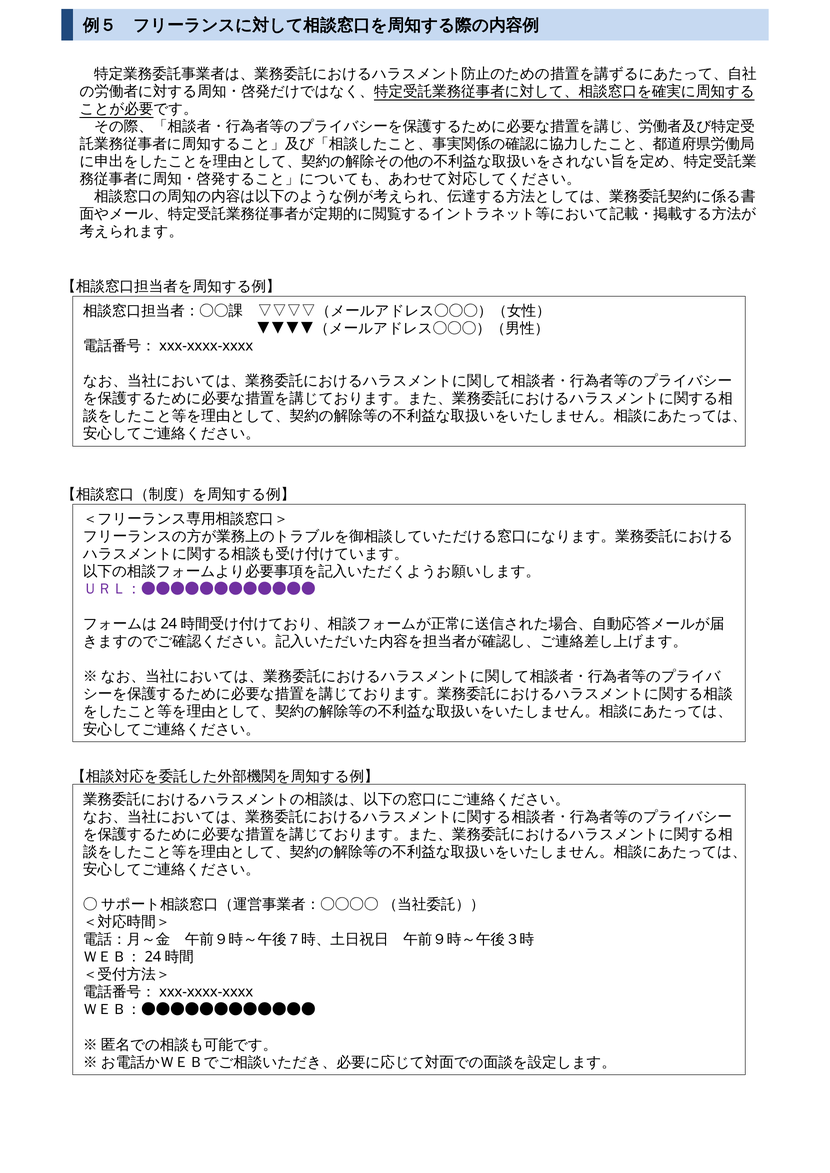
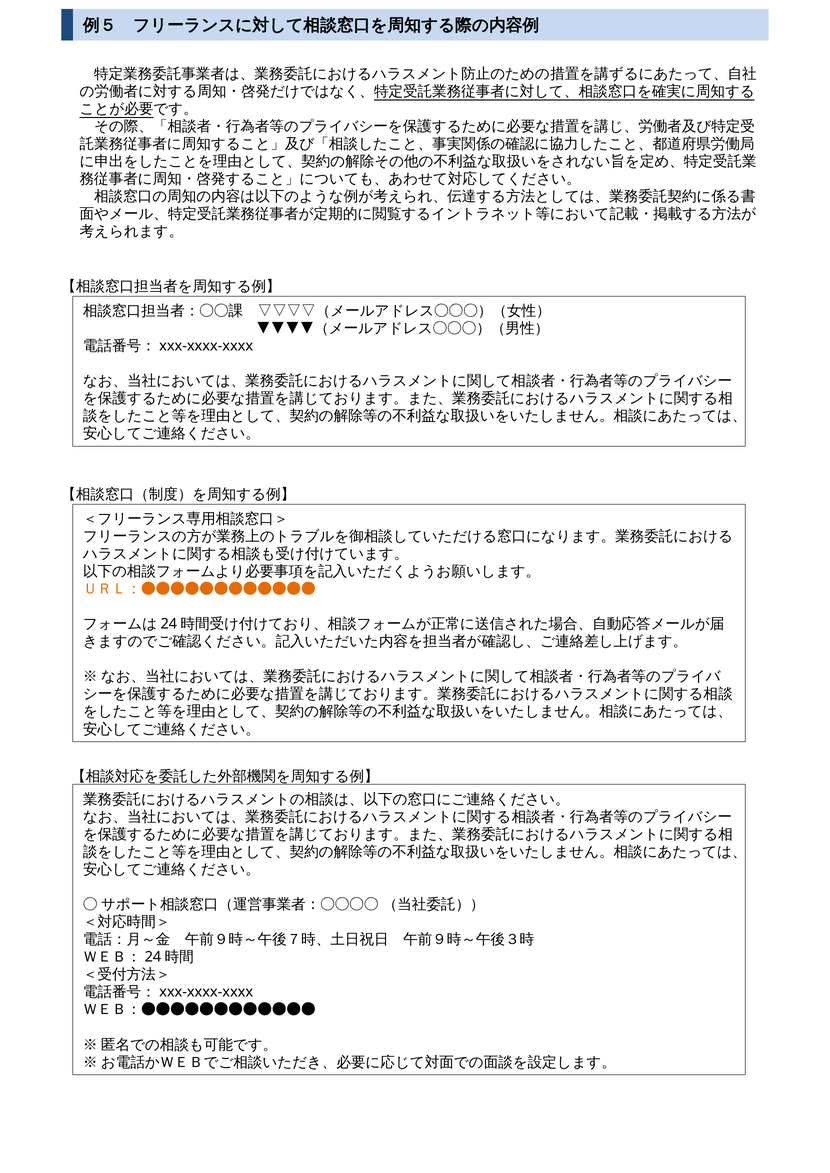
ＵＲＬ：●●●●●●●●●●●● colour: purple -> orange
